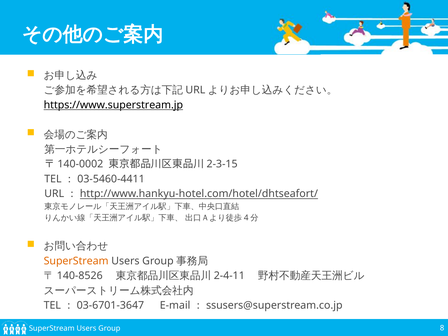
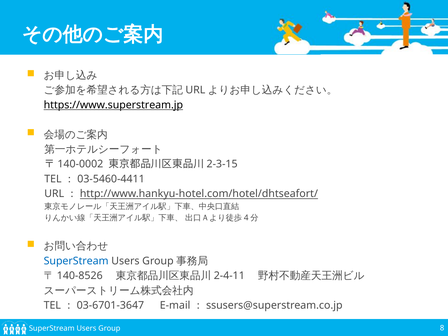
SuperStream at (76, 261) colour: orange -> blue
